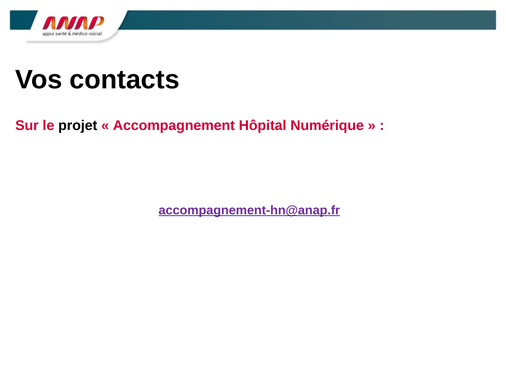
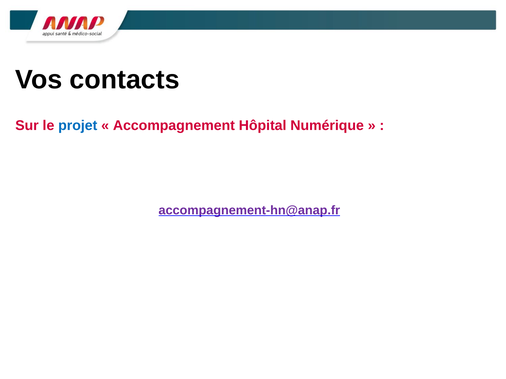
projet colour: black -> blue
